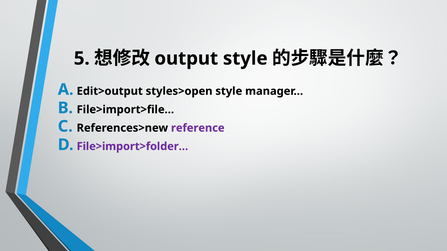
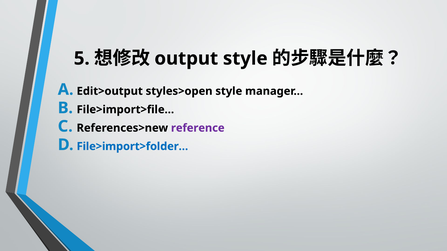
File>import>folder… colour: purple -> blue
